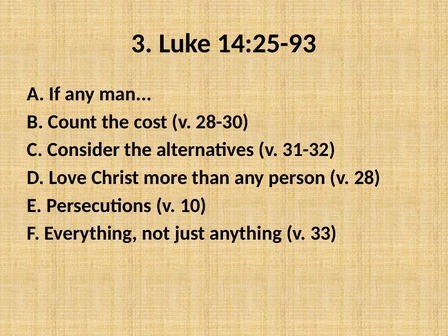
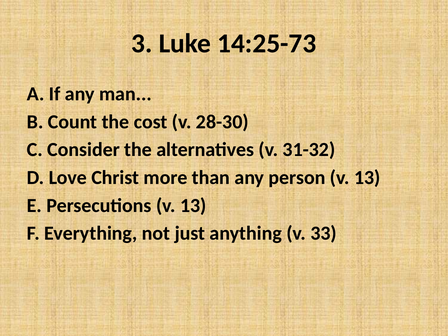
14:25-93: 14:25-93 -> 14:25-73
person v 28: 28 -> 13
Persecutions v 10: 10 -> 13
